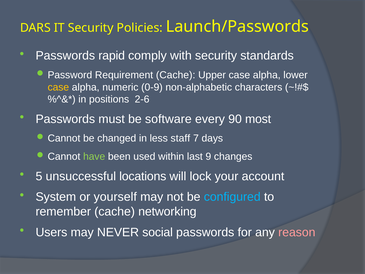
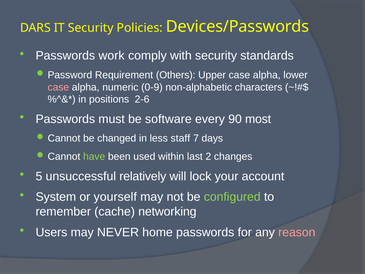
Launch/Passwords: Launch/Passwords -> Devices/Passwords
rapid: rapid -> work
Requirement Cache: Cache -> Others
case at (58, 87) colour: yellow -> pink
9: 9 -> 2
locations: locations -> relatively
configured colour: light blue -> light green
social: social -> home
